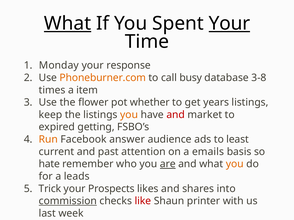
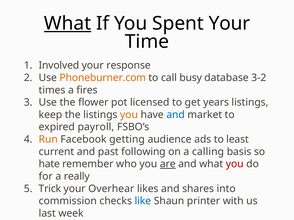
Your at (229, 23) underline: present -> none
Monday: Monday -> Involved
3-8: 3-8 -> 3-2
item: item -> fires
whether: whether -> licensed
and at (176, 115) colour: red -> blue
getting: getting -> payroll
answer: answer -> getting
attention: attention -> following
emails: emails -> calling
you at (235, 164) colour: orange -> red
leads: leads -> really
Prospects: Prospects -> Overhear
commission underline: present -> none
like colour: red -> blue
